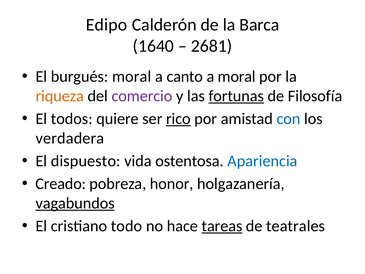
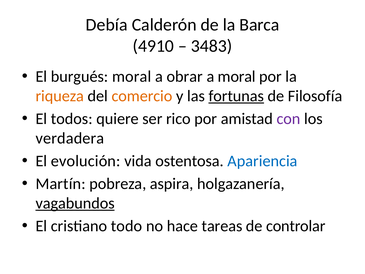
Edipo: Edipo -> Debía
1640: 1640 -> 4910
2681: 2681 -> 3483
canto: canto -> obrar
comercio colour: purple -> orange
rico underline: present -> none
con colour: blue -> purple
dispuesto: dispuesto -> evolución
Creado: Creado -> Martín
honor: honor -> aspira
tareas underline: present -> none
teatrales: teatrales -> controlar
